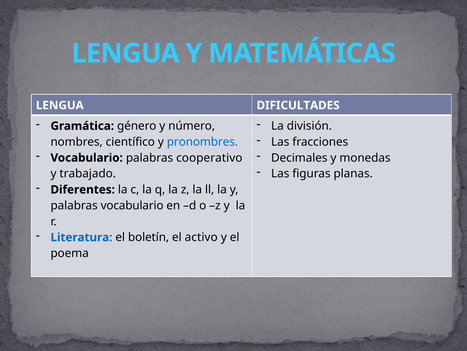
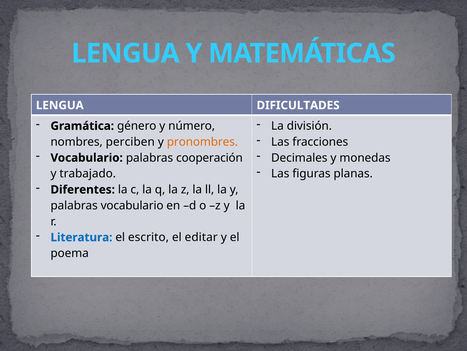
científico: científico -> perciben
pronombres colour: blue -> orange
cooperativo: cooperativo -> cooperación
boletín: boletín -> escrito
activo: activo -> editar
